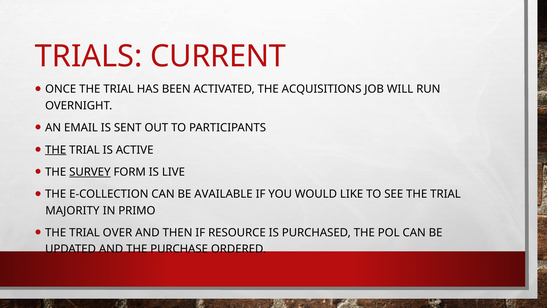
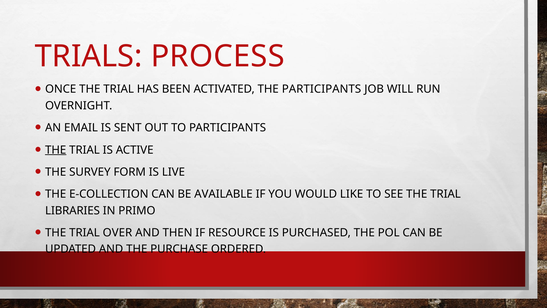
CURRENT: CURRENT -> PROCESS
THE ACQUISITIONS: ACQUISITIONS -> PARTICIPANTS
SURVEY underline: present -> none
MAJORITY: MAJORITY -> LIBRARIES
